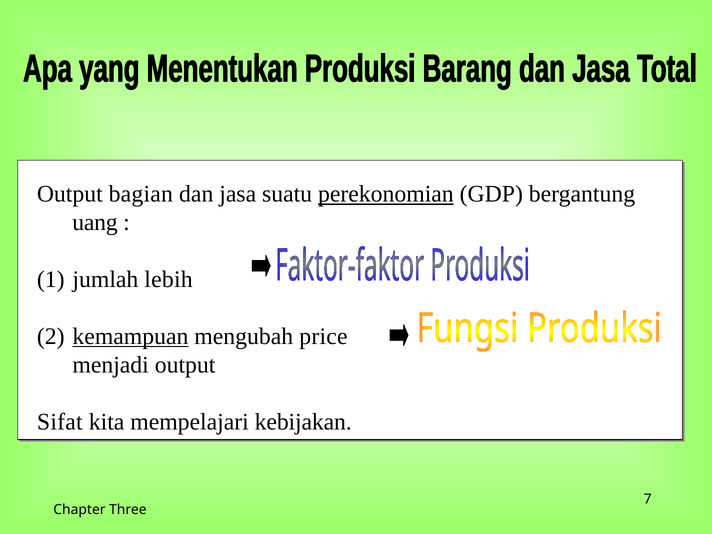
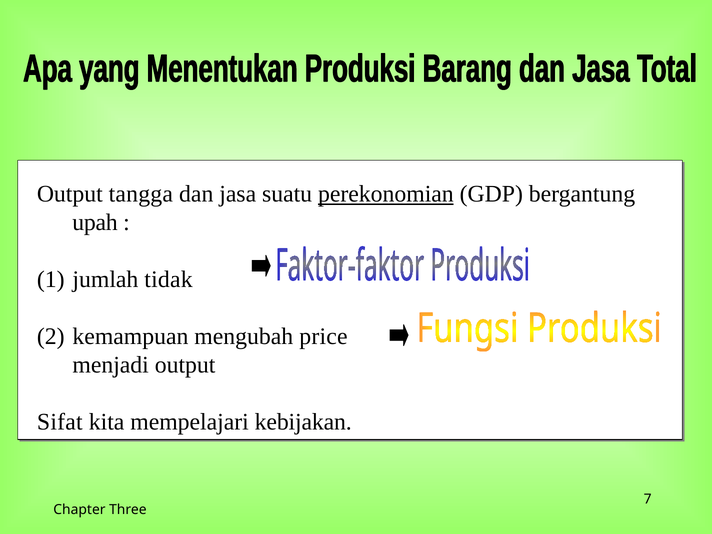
bagian: bagian -> tangga
uang: uang -> upah
lebih: lebih -> tidak
kemampuan underline: present -> none
